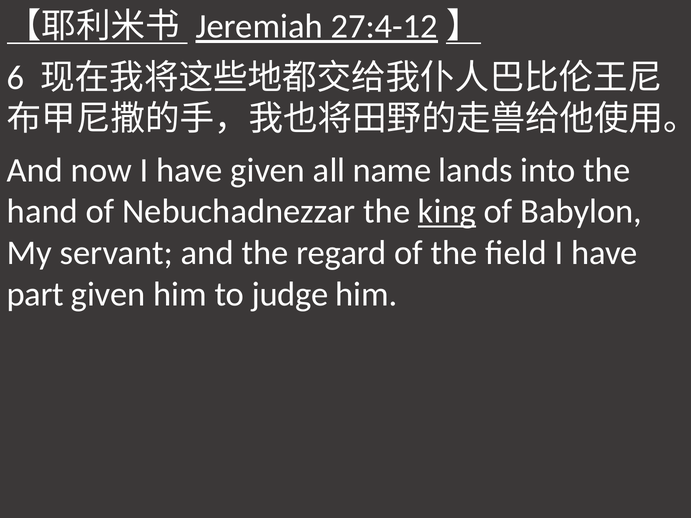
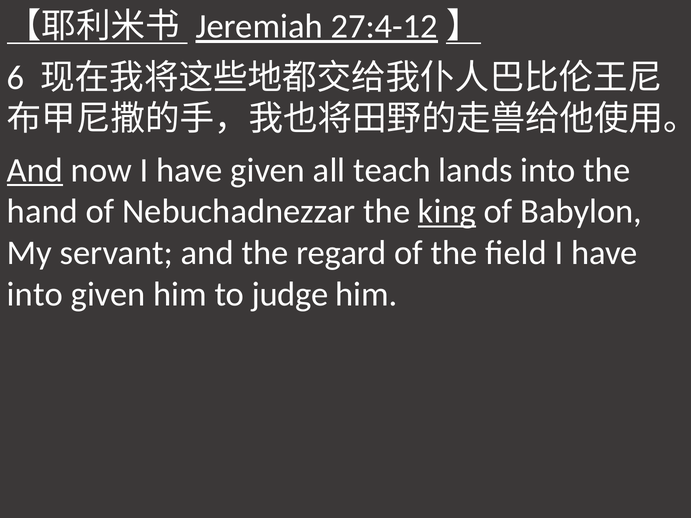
And at (35, 170) underline: none -> present
name: name -> teach
part at (35, 295): part -> into
